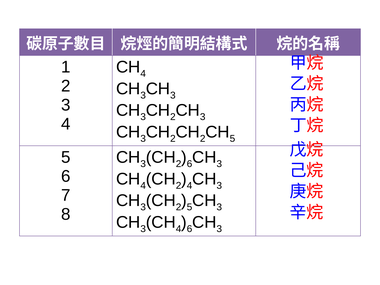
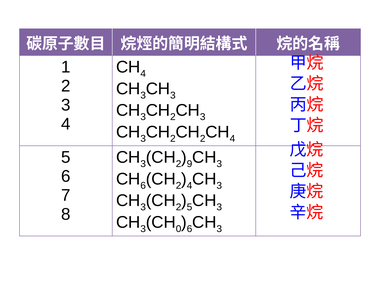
5 at (232, 139): 5 -> 4
6 at (190, 164): 6 -> 9
4 at (143, 186): 4 -> 6
4 at (179, 229): 4 -> 0
